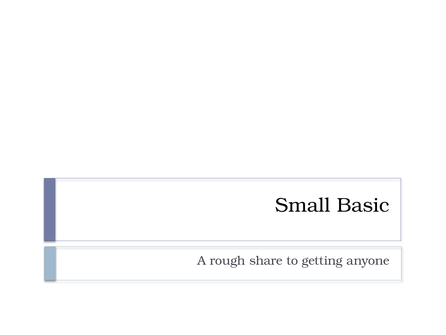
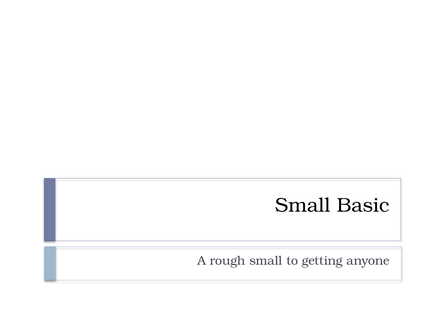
rough share: share -> small
